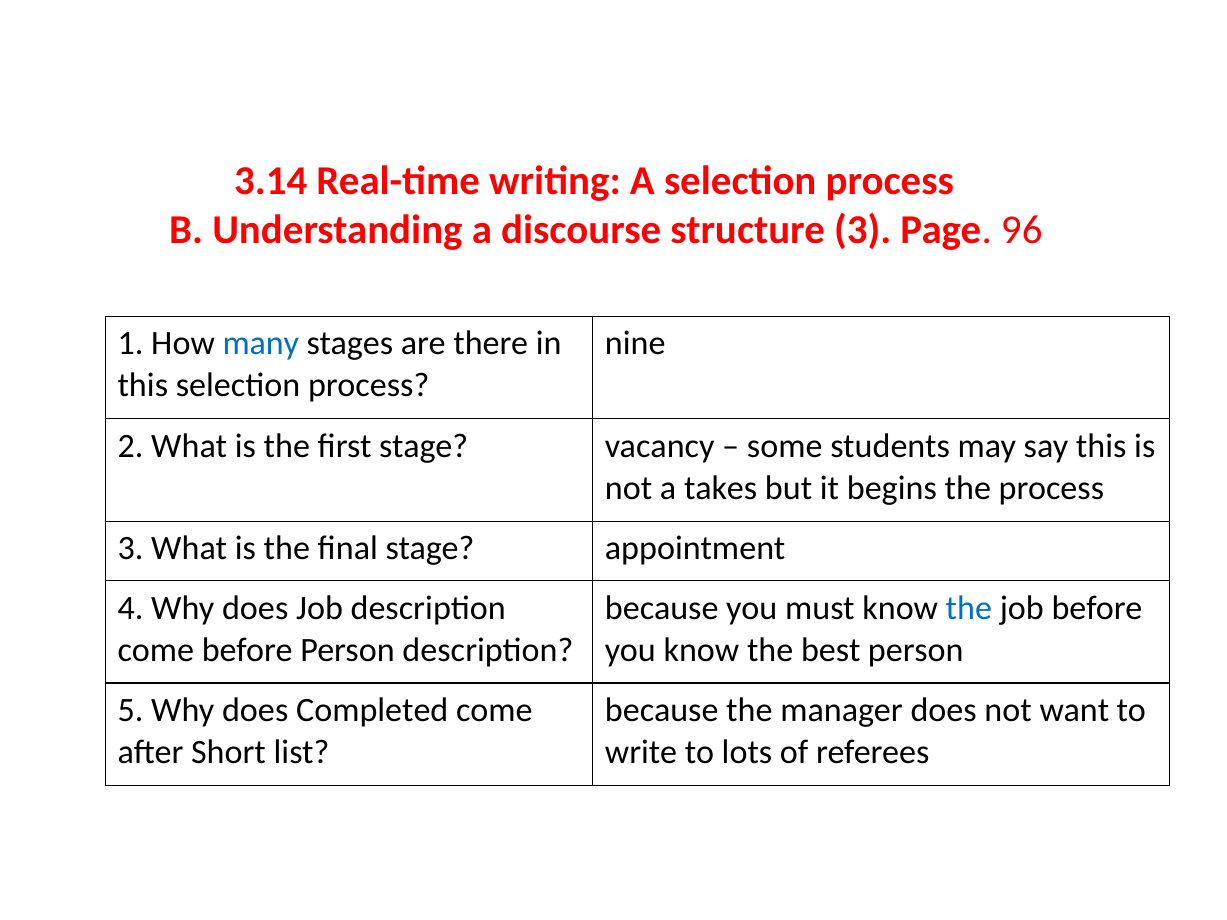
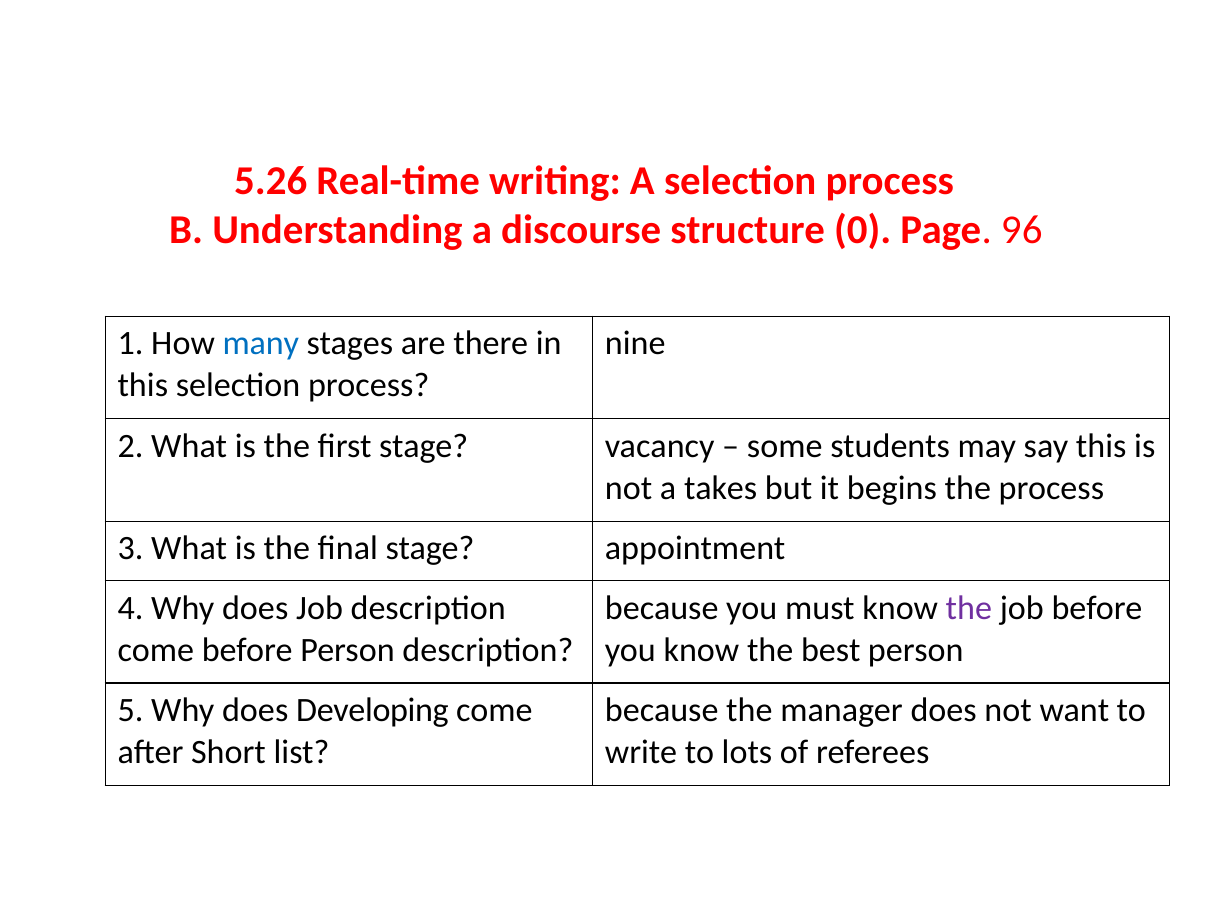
3.14: 3.14 -> 5.26
structure 3: 3 -> 0
the at (969, 608) colour: blue -> purple
Completed: Completed -> Developing
